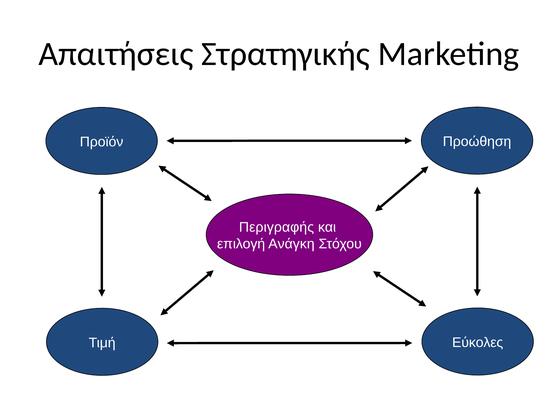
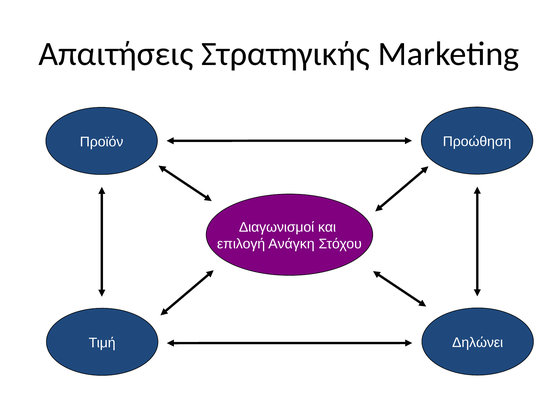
Περιγραφής: Περιγραφής -> Διαγωνισμοί
Εύκολες: Εύκολες -> Δηλώνει
